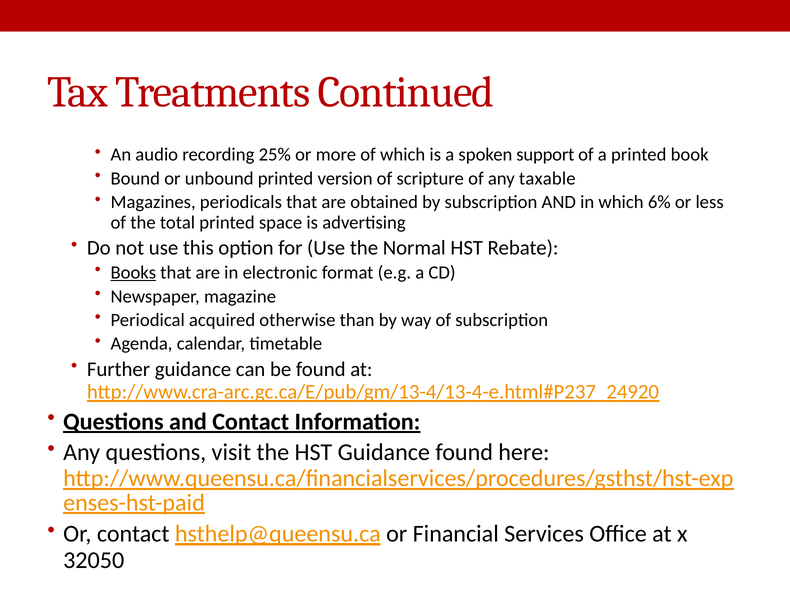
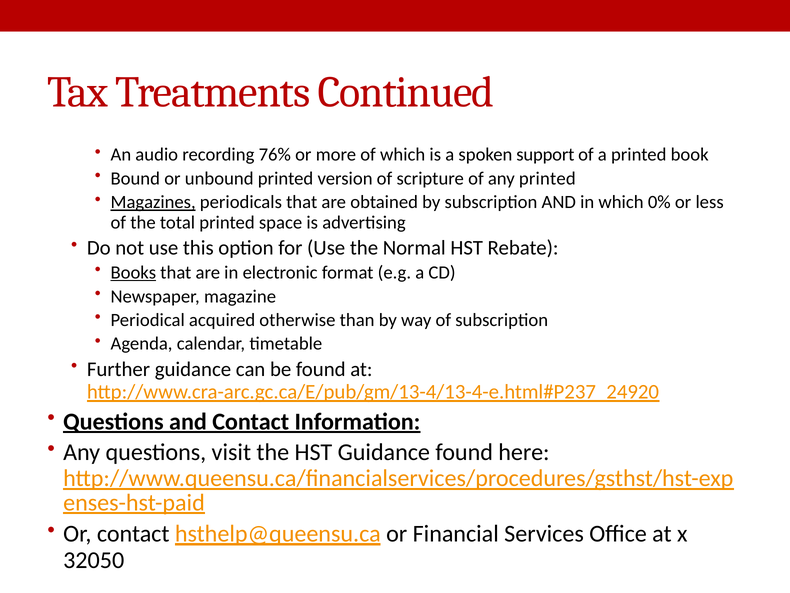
25%: 25% -> 76%
any taxable: taxable -> printed
Magazines underline: none -> present
6%: 6% -> 0%
